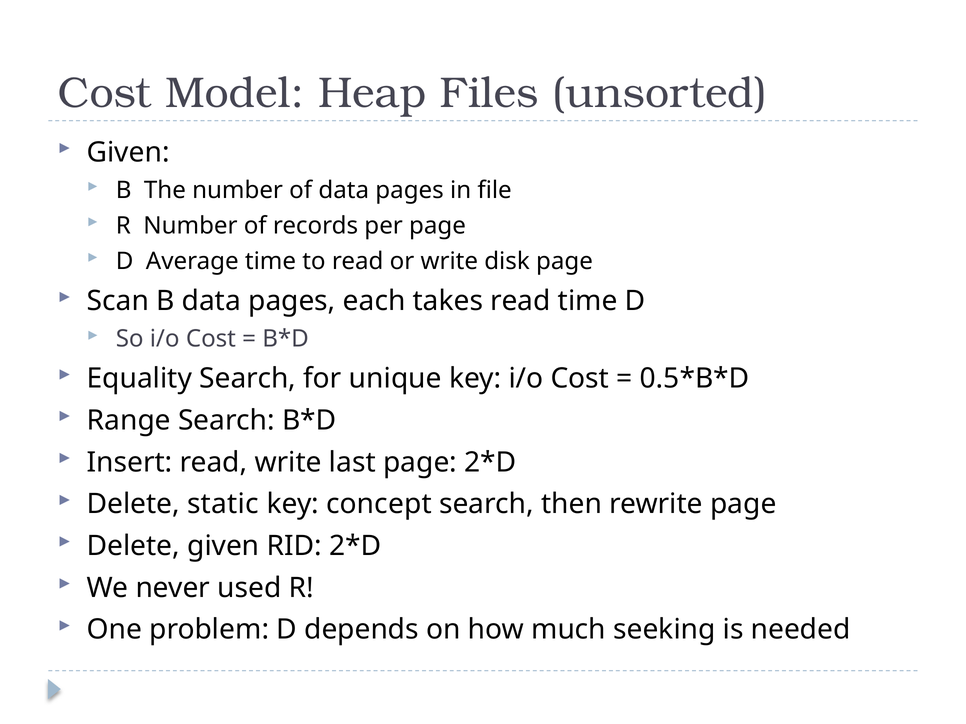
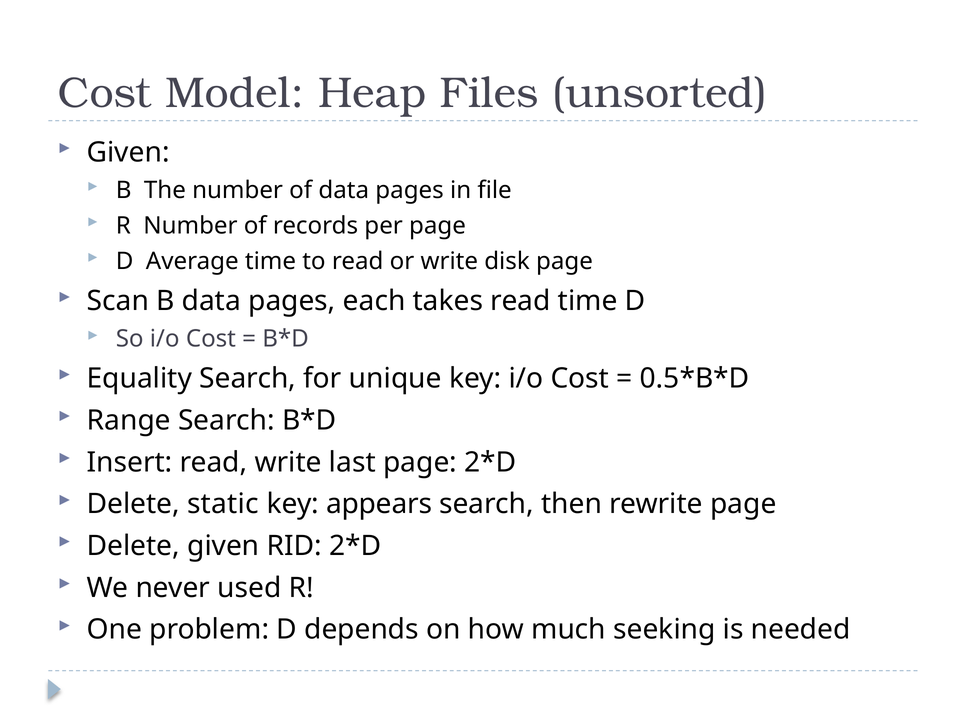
concept: concept -> appears
